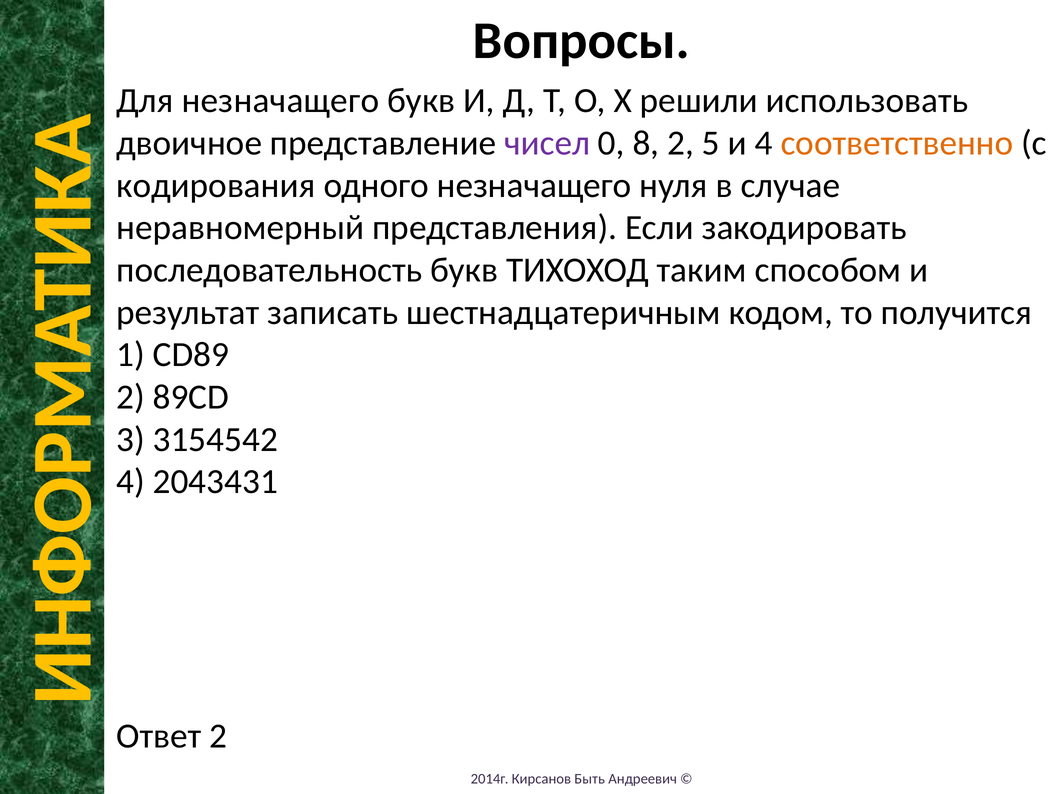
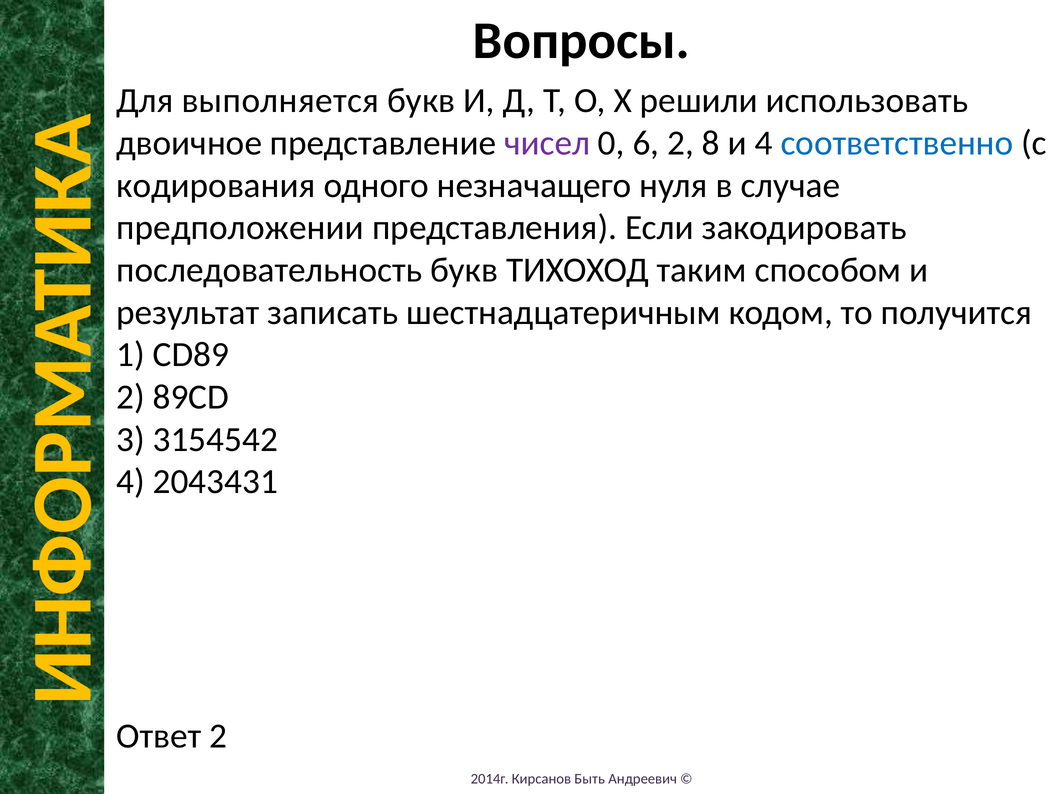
Для незначащего: незначащего -> выполняется
8: 8 -> 6
5: 5 -> 8
соответственно colour: orange -> blue
неравномерный: неравномерный -> предположении
